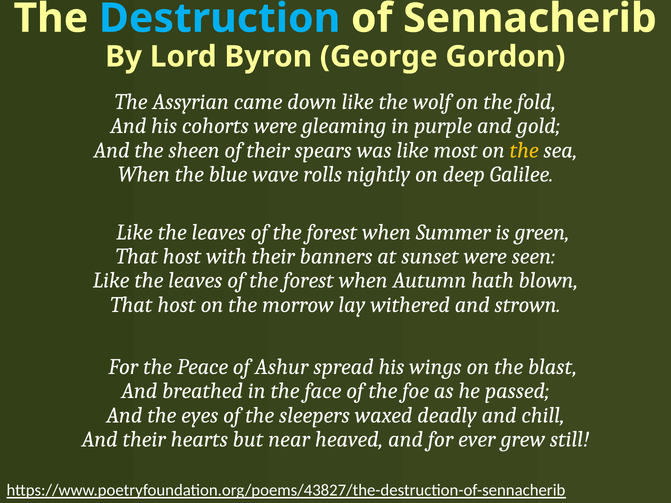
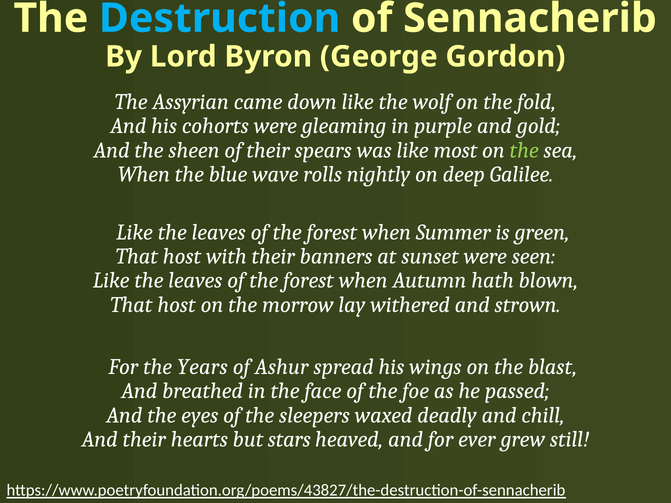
the at (524, 150) colour: yellow -> light green
Peace: Peace -> Years
near: near -> stars
